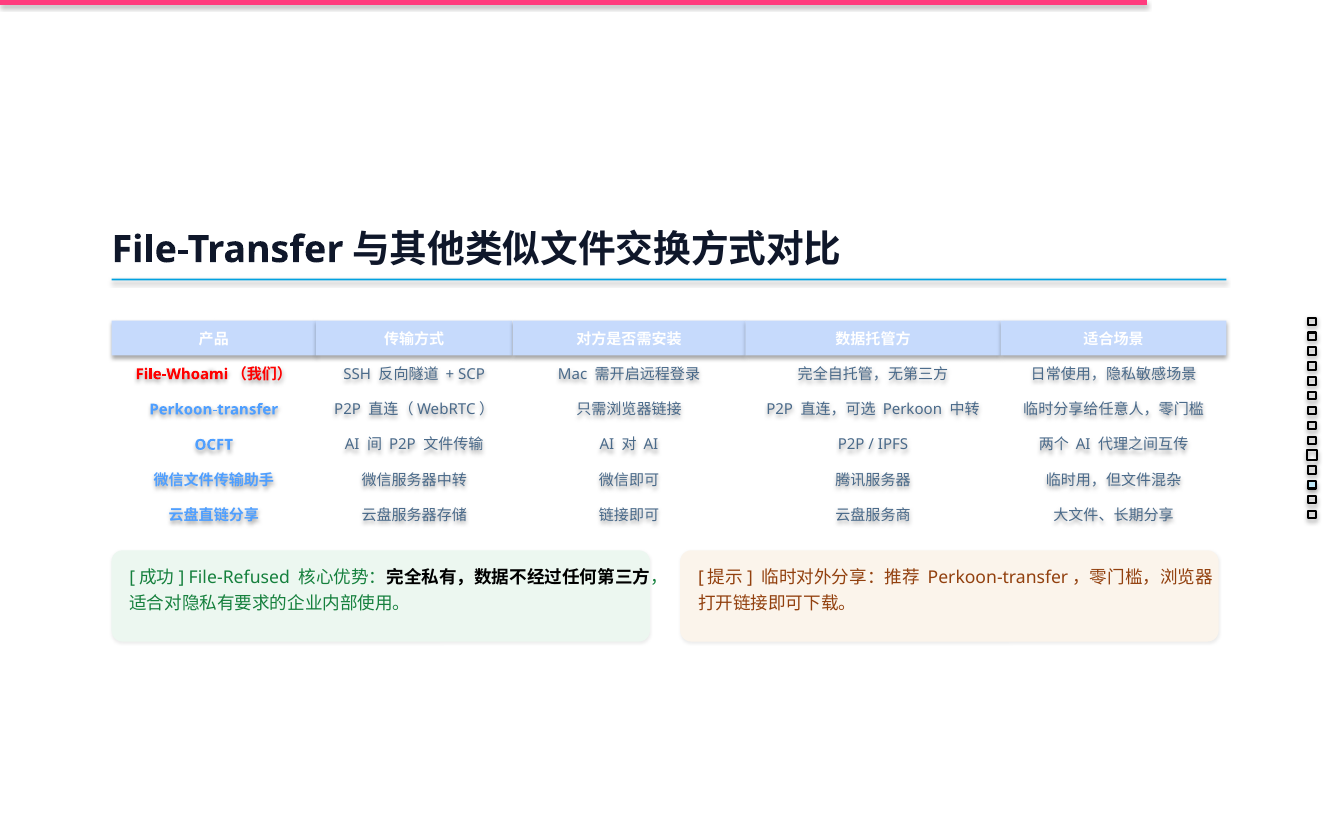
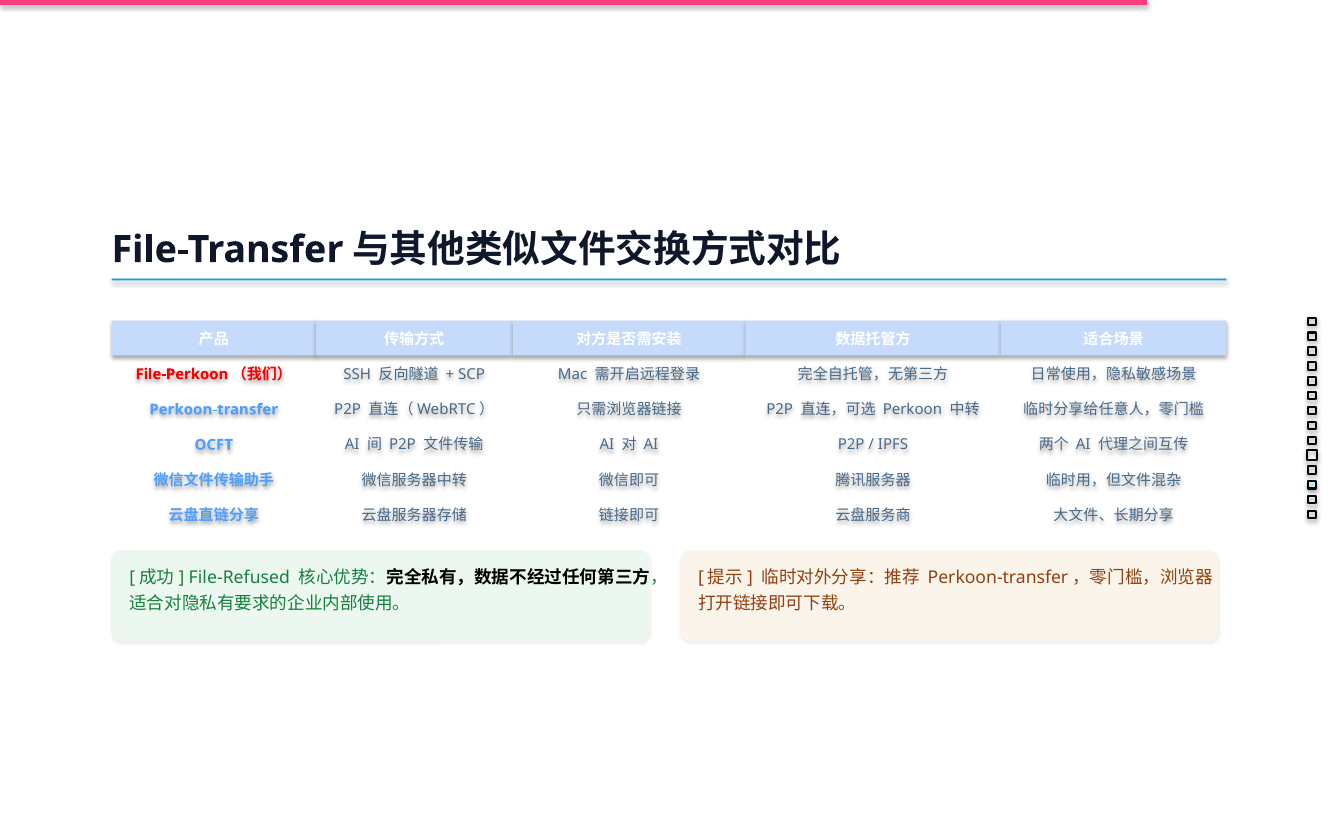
File-Whoami: File-Whoami -> File-Perkoon
